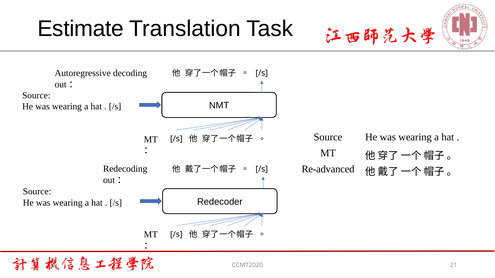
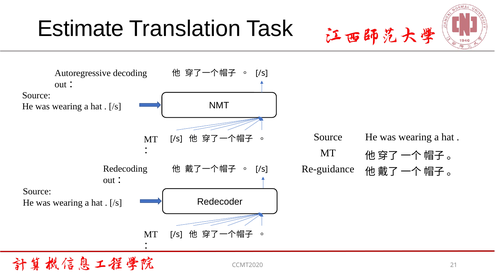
Re-advanced: Re-advanced -> Re-guidance
